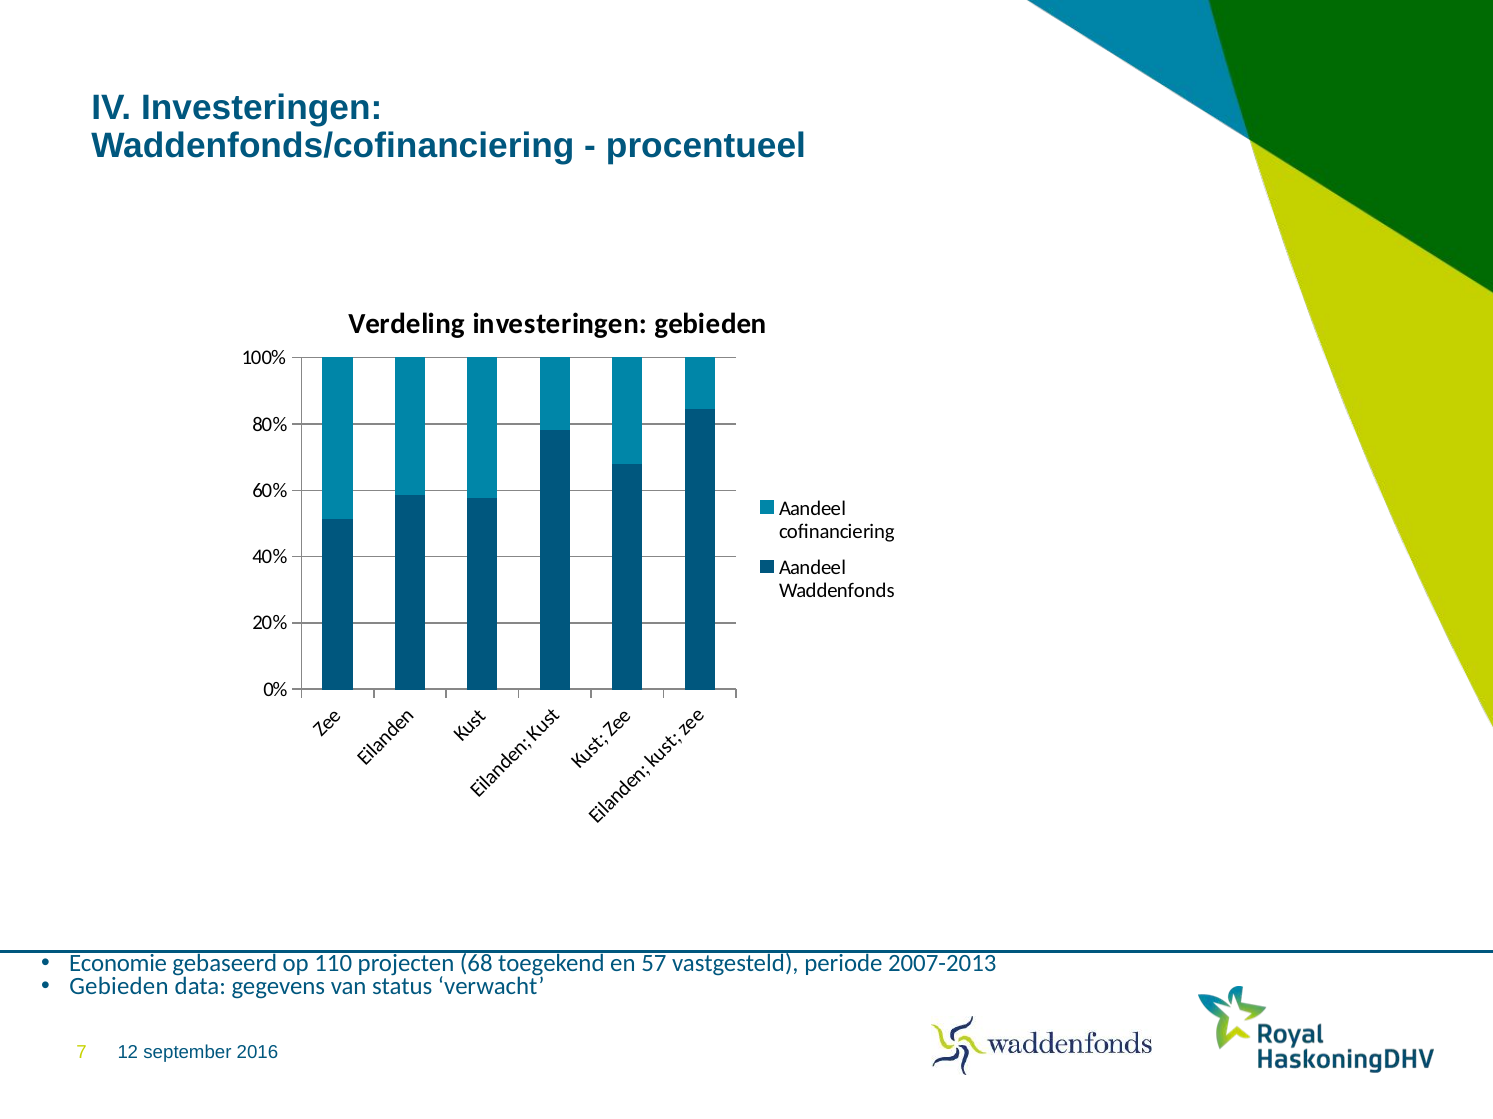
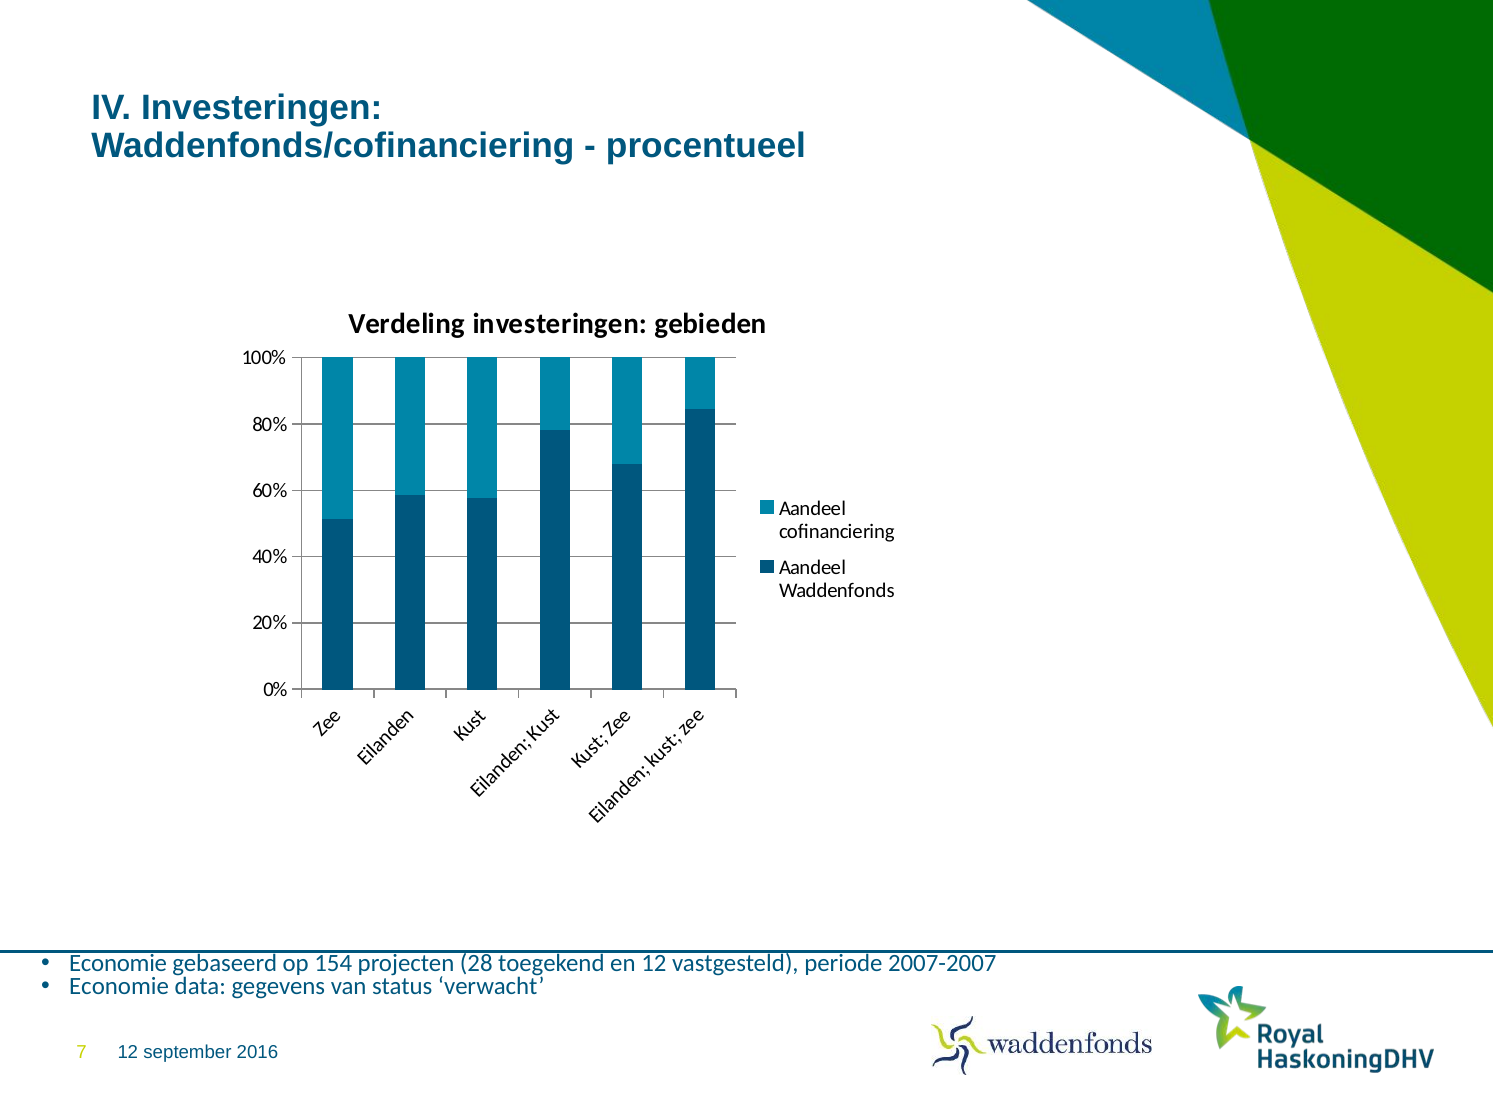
110: 110 -> 154
68: 68 -> 28
en 57: 57 -> 12
2007-2013: 2007-2013 -> 2007-2007
Gebieden at (119, 987): Gebieden -> Economie
